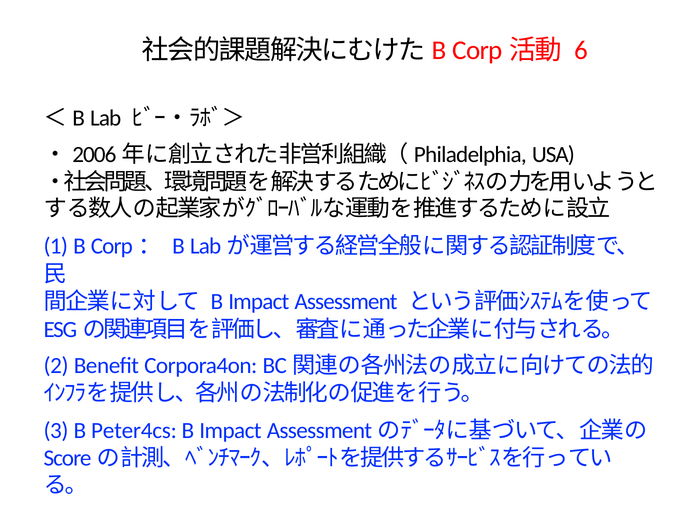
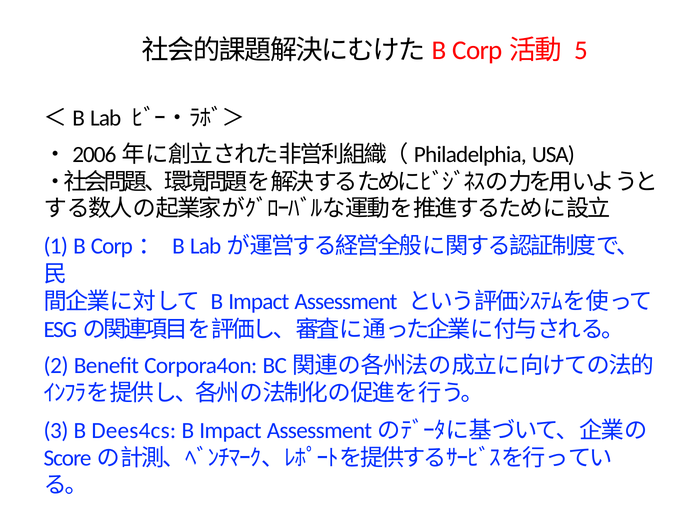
6: 6 -> 5
Peter4cs: Peter4cs -> Dees4cs
